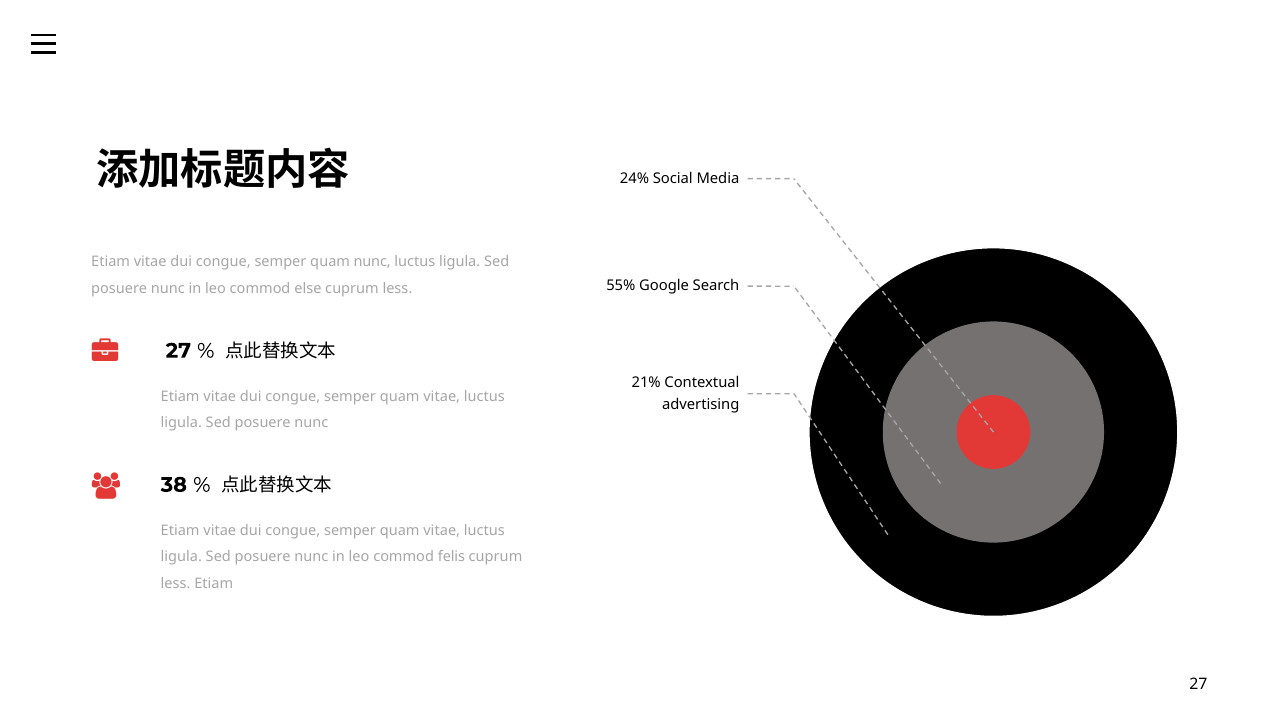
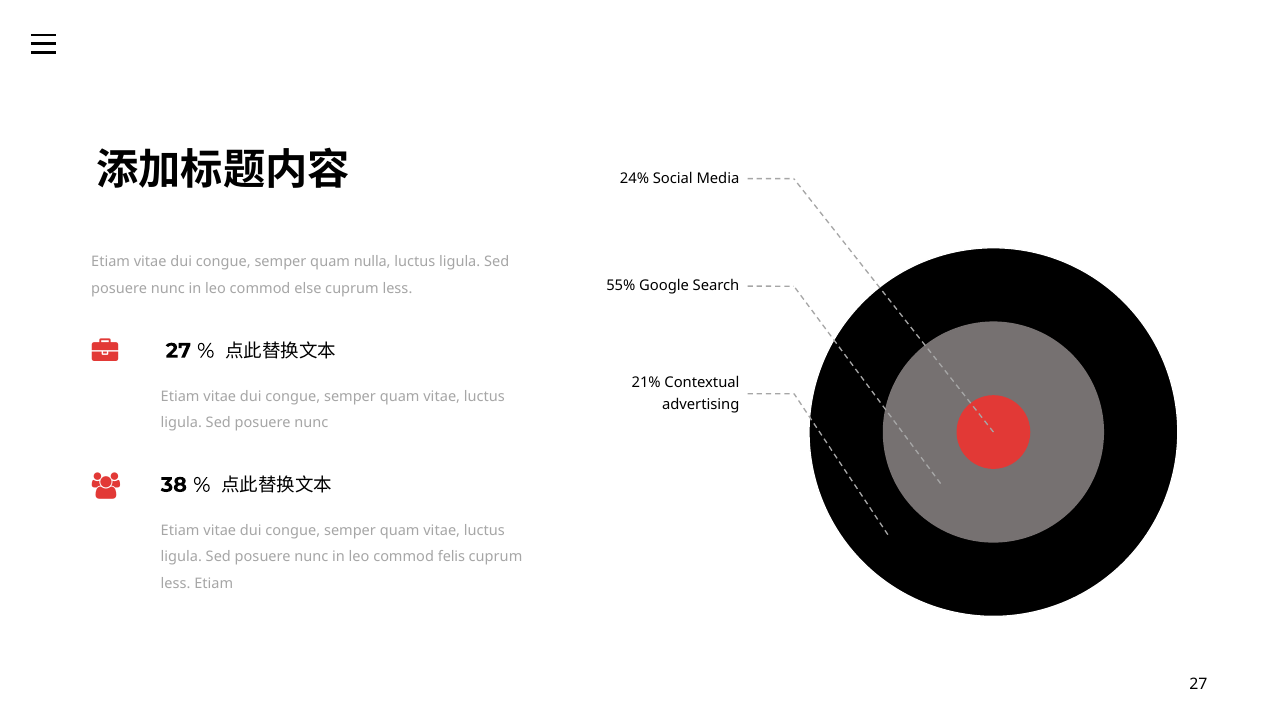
quam nunc: nunc -> nulla
